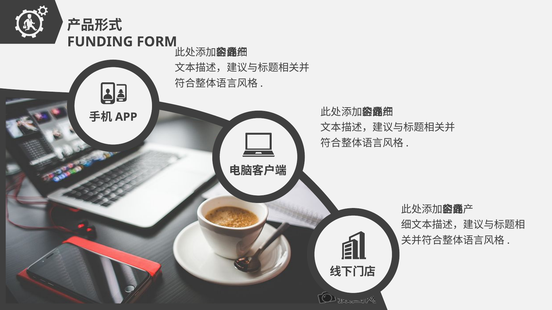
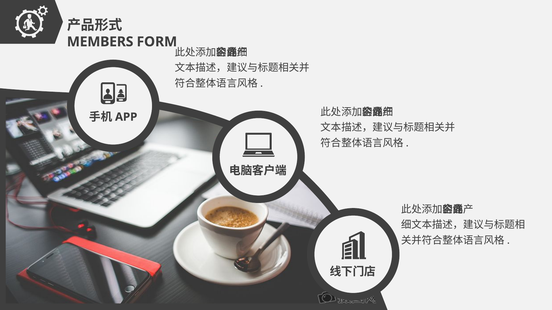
FUNDING: FUNDING -> MEMBERS
